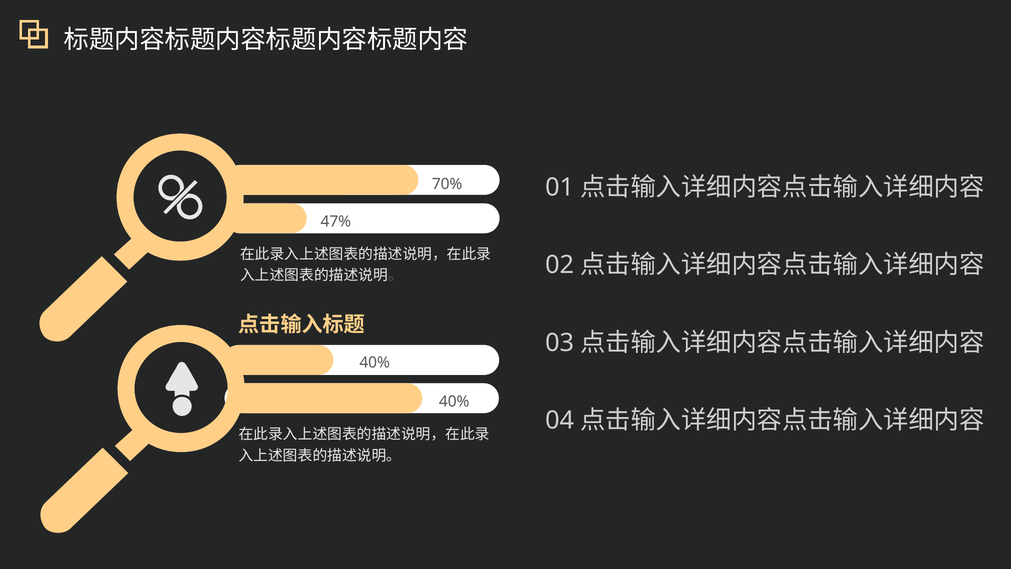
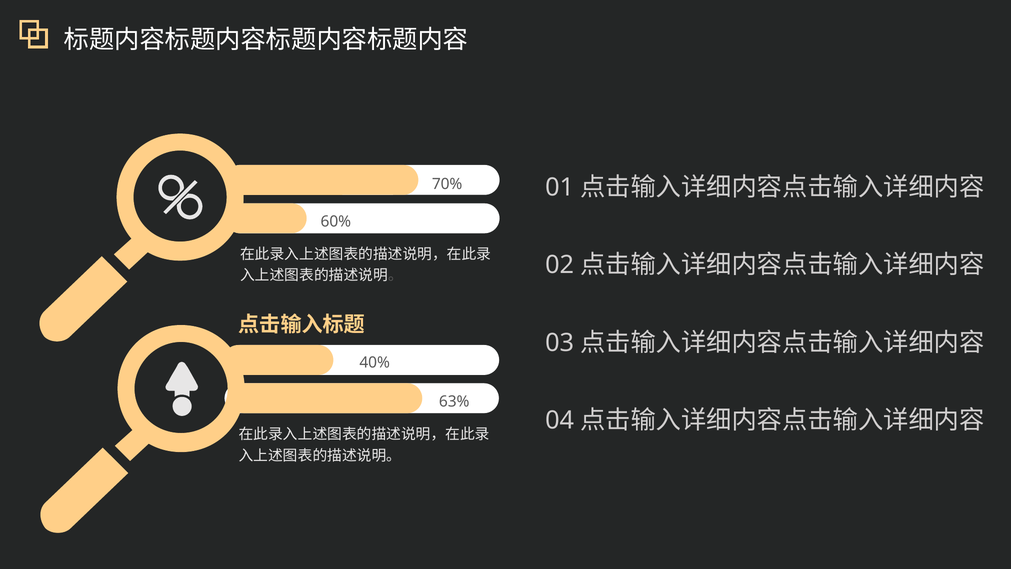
47%: 47% -> 60%
40% at (454, 401): 40% -> 63%
